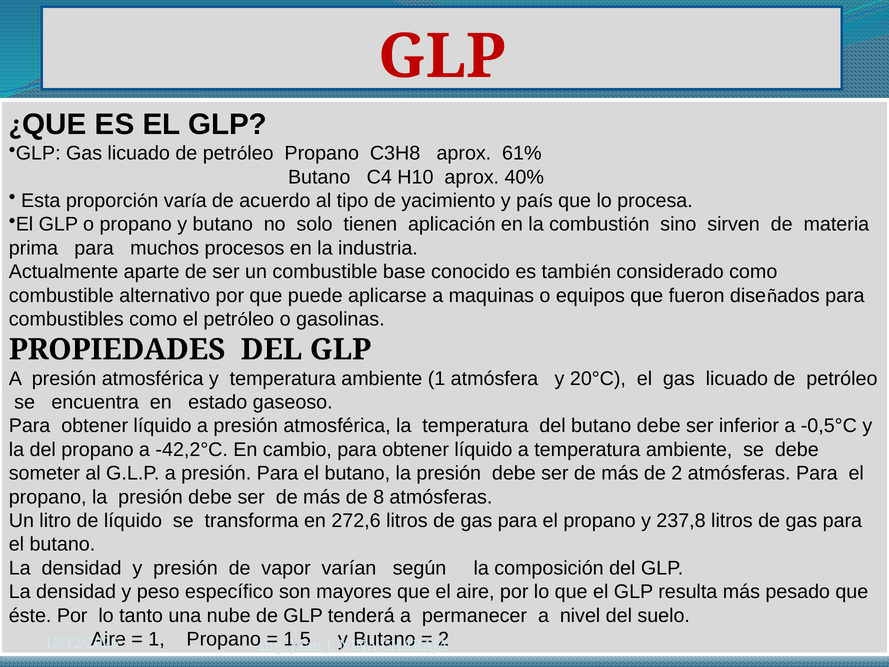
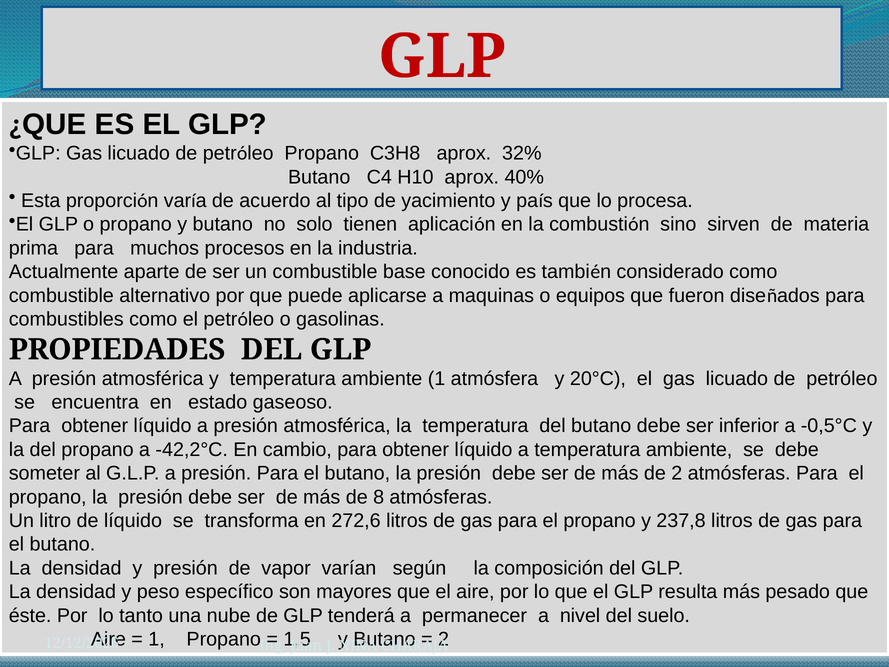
61%: 61% -> 32%
